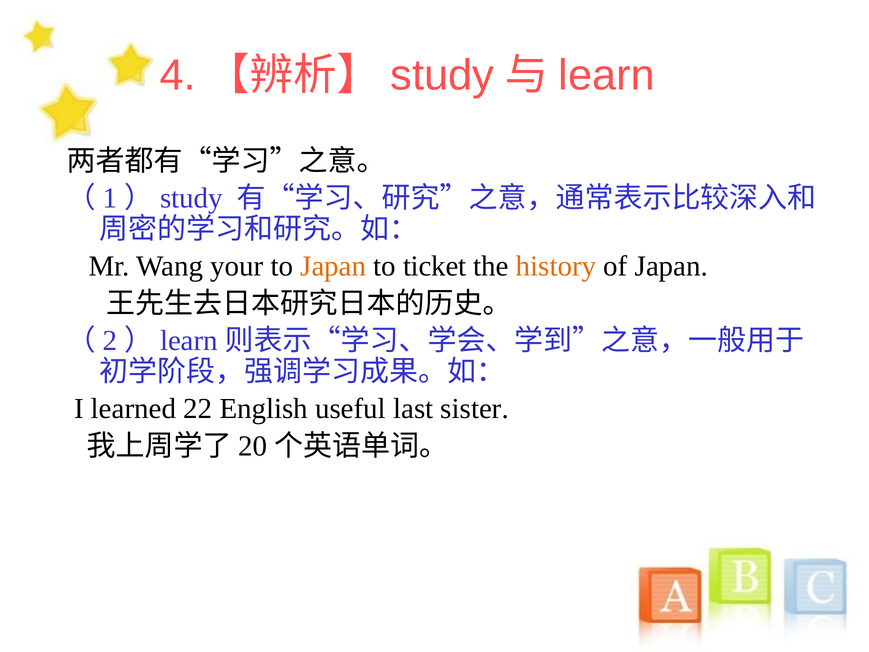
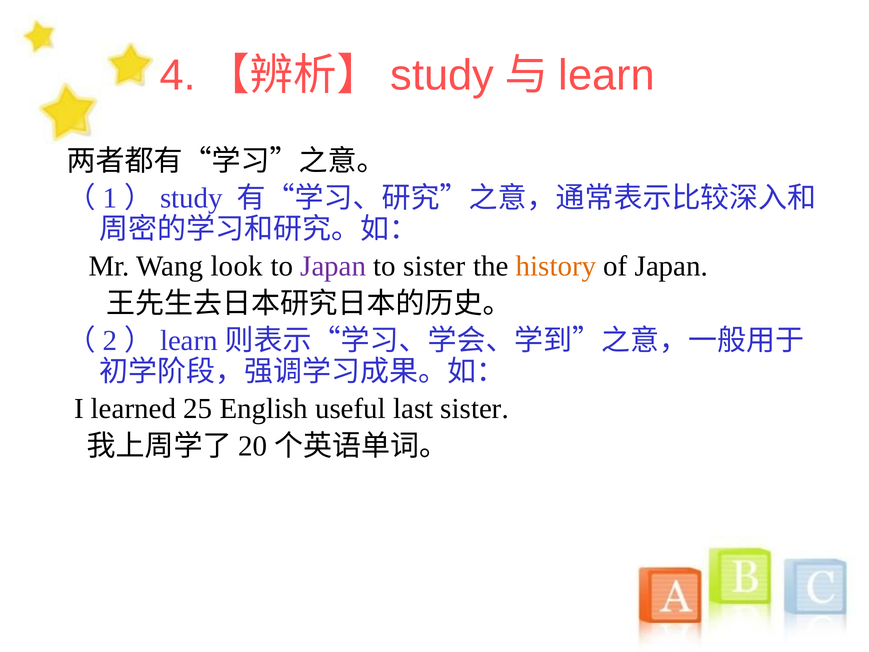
your: your -> look
Japan at (333, 266) colour: orange -> purple
to ticket: ticket -> sister
22: 22 -> 25
